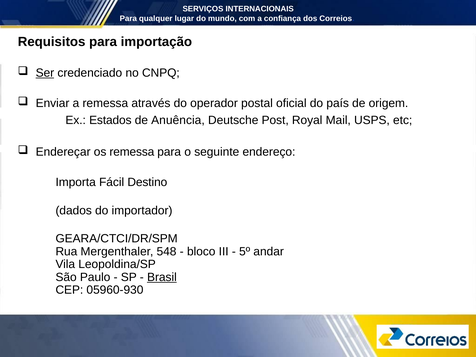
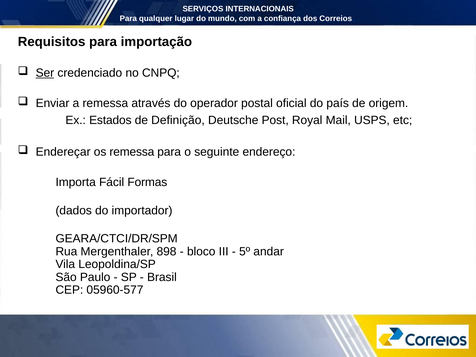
Anuência: Anuência -> Definição
Destino: Destino -> Formas
548: 548 -> 898
Brasil underline: present -> none
05960-930: 05960-930 -> 05960-577
